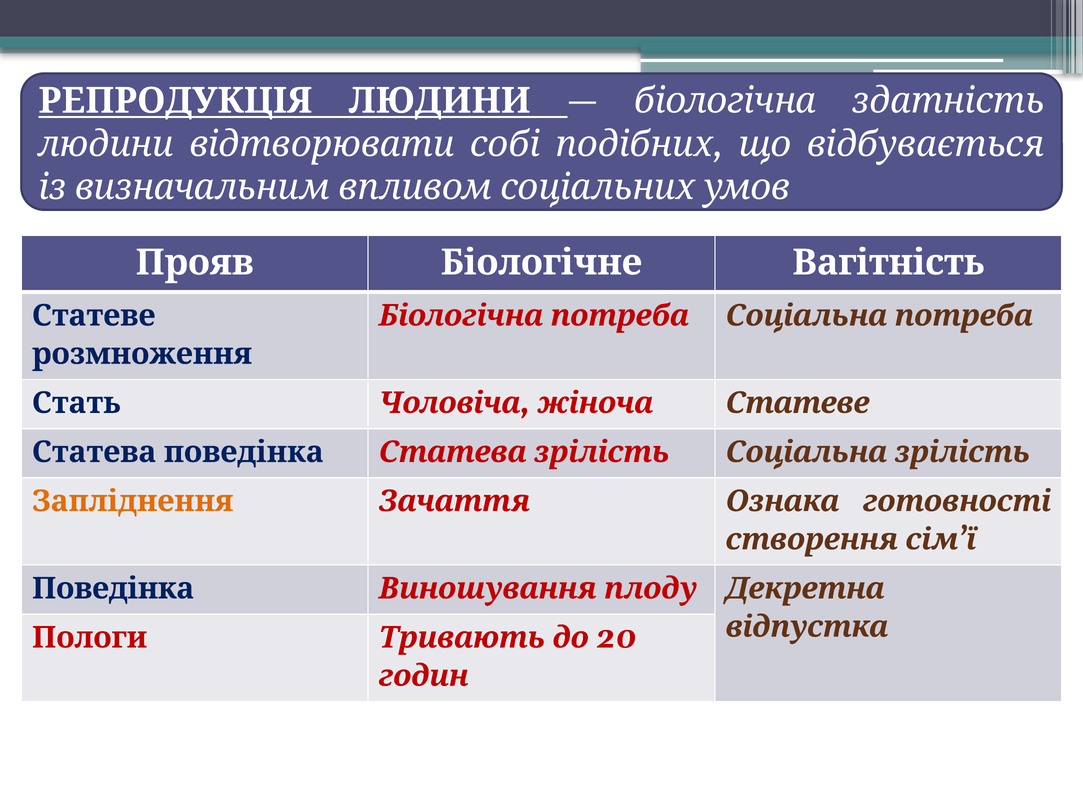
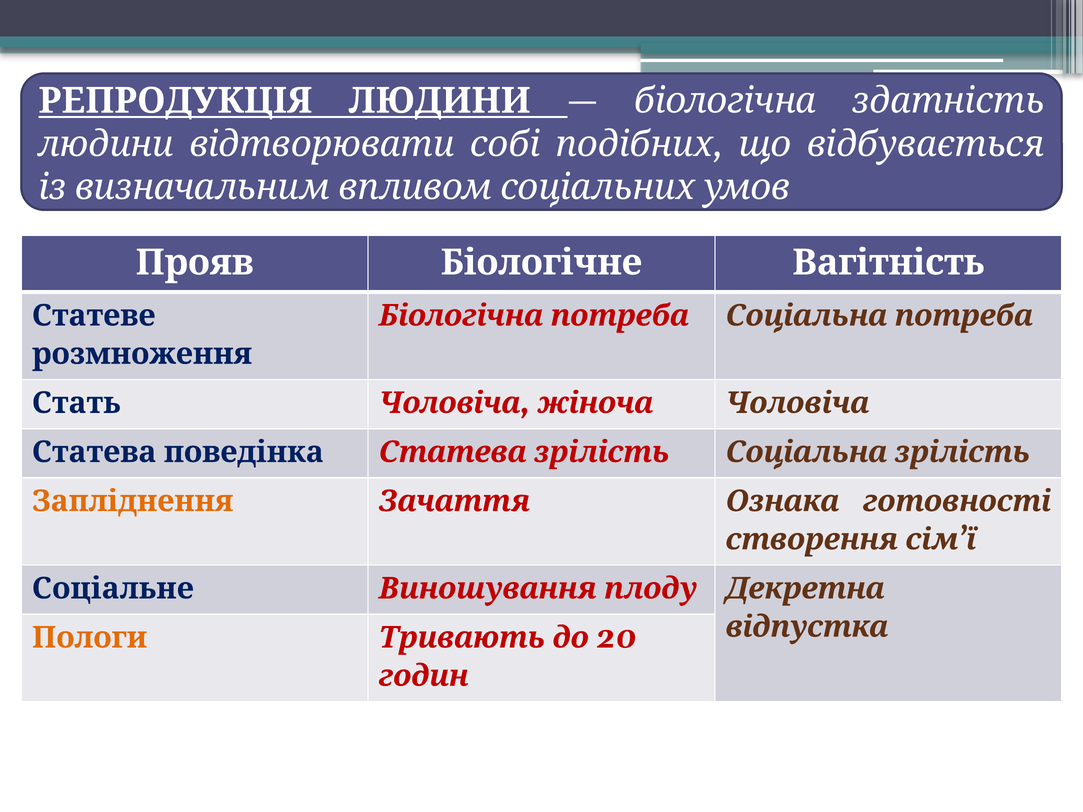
жіноча Статеве: Статеве -> Чоловіча
Поведінка at (113, 589): Поведінка -> Соціальне
Пологи colour: red -> orange
